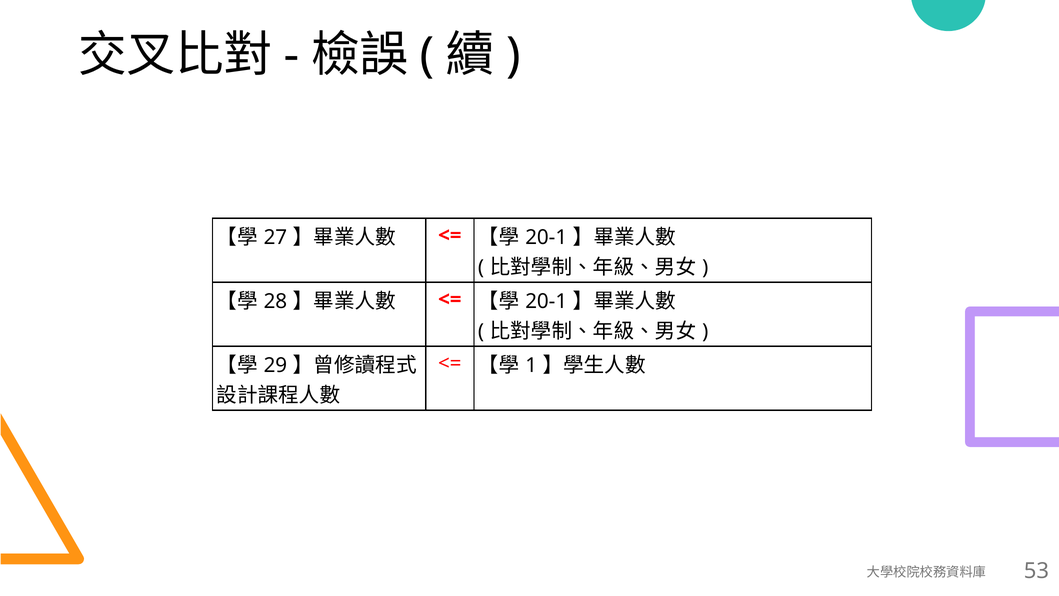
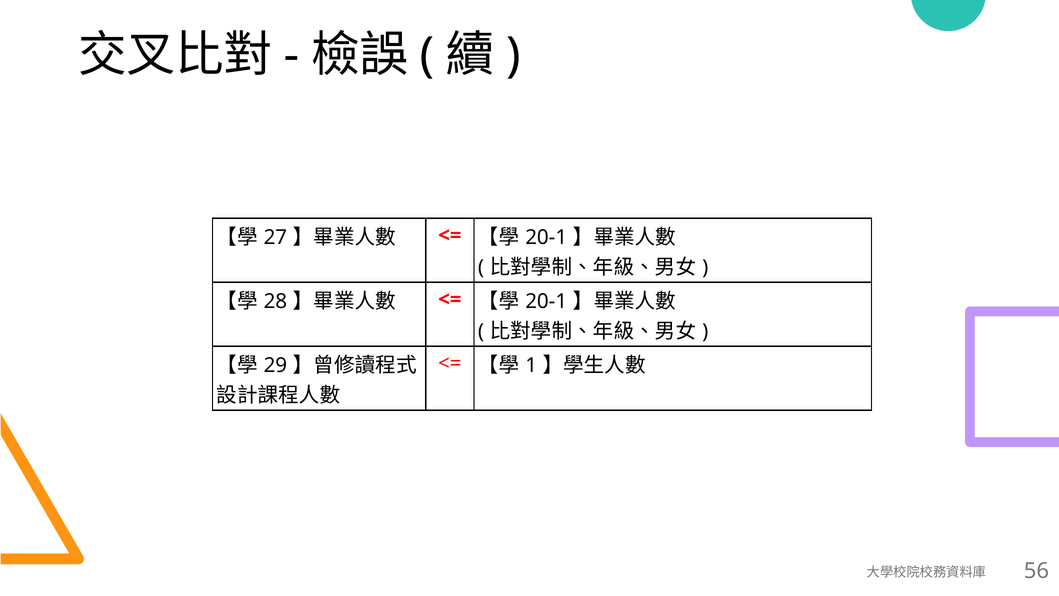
53: 53 -> 56
